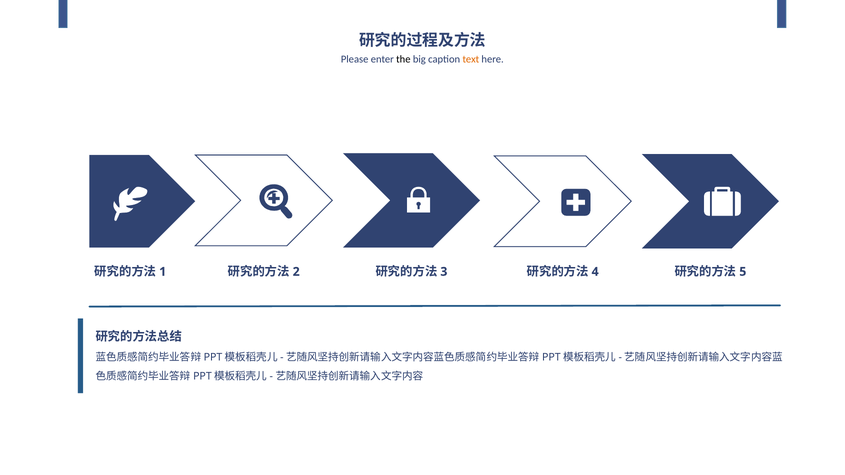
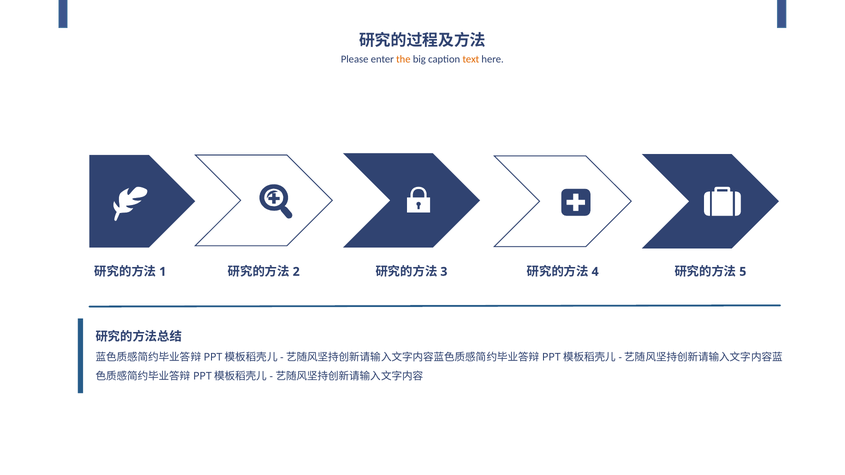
the colour: black -> orange
